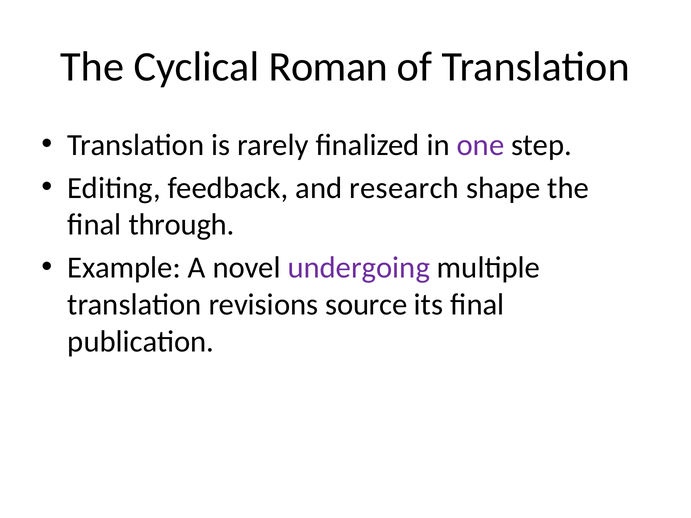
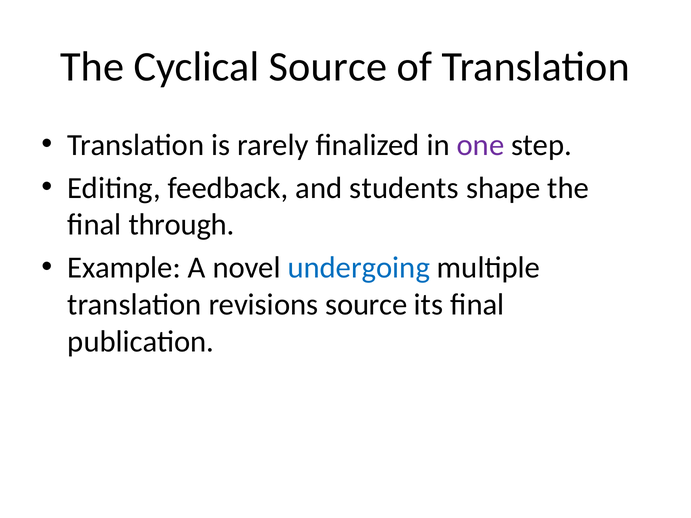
Cyclical Roman: Roman -> Source
research: research -> students
undergoing colour: purple -> blue
